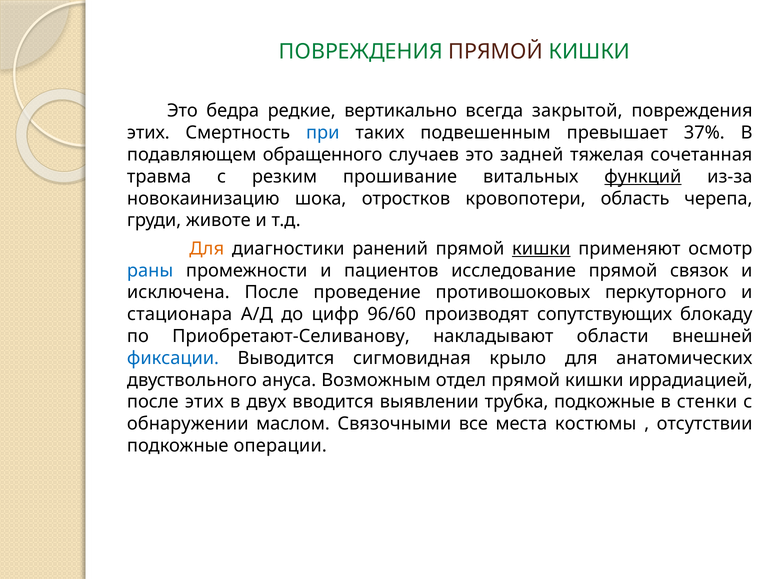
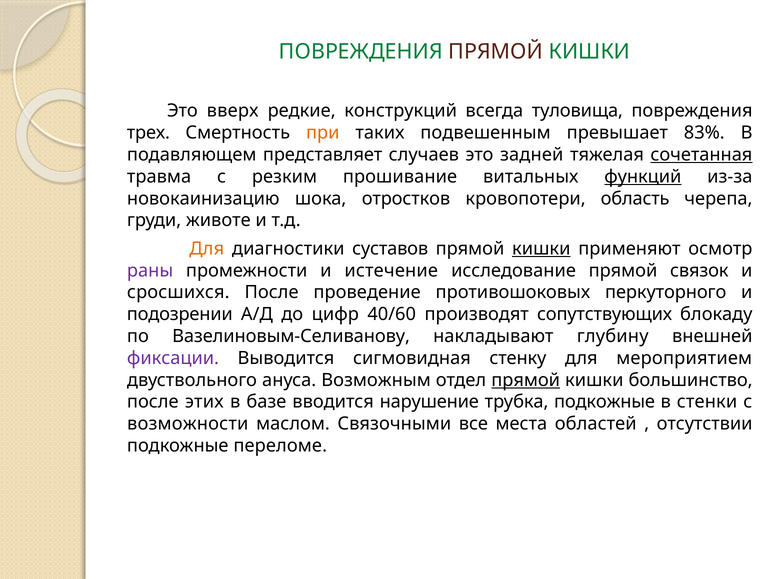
бедра: бедра -> вверх
вертикально: вертикально -> конструкций
закрытой: закрытой -> туловища
этих at (148, 133): этих -> трех
при colour: blue -> orange
37%: 37% -> 83%
обращенного: обращенного -> представляет
сочетанная underline: none -> present
ранений: ранений -> суставов
раны colour: blue -> purple
пациентов: пациентов -> истечение
исключена: исключена -> сросшихся
стационара: стационара -> подозрении
96/60: 96/60 -> 40/60
Приобретают-Селиванову: Приобретают-Селиванову -> Вазелиновым-Селиванову
области: области -> глубину
фиксации colour: blue -> purple
крыло: крыло -> стенку
анатомических: анатомических -> мероприятием
прямой at (526, 380) underline: none -> present
иррадиацией: иррадиацией -> большинство
двух: двух -> базе
выявлении: выявлении -> нарушение
обнаружении: обнаружении -> возможности
костюмы: костюмы -> областей
операции: операции -> переломе
